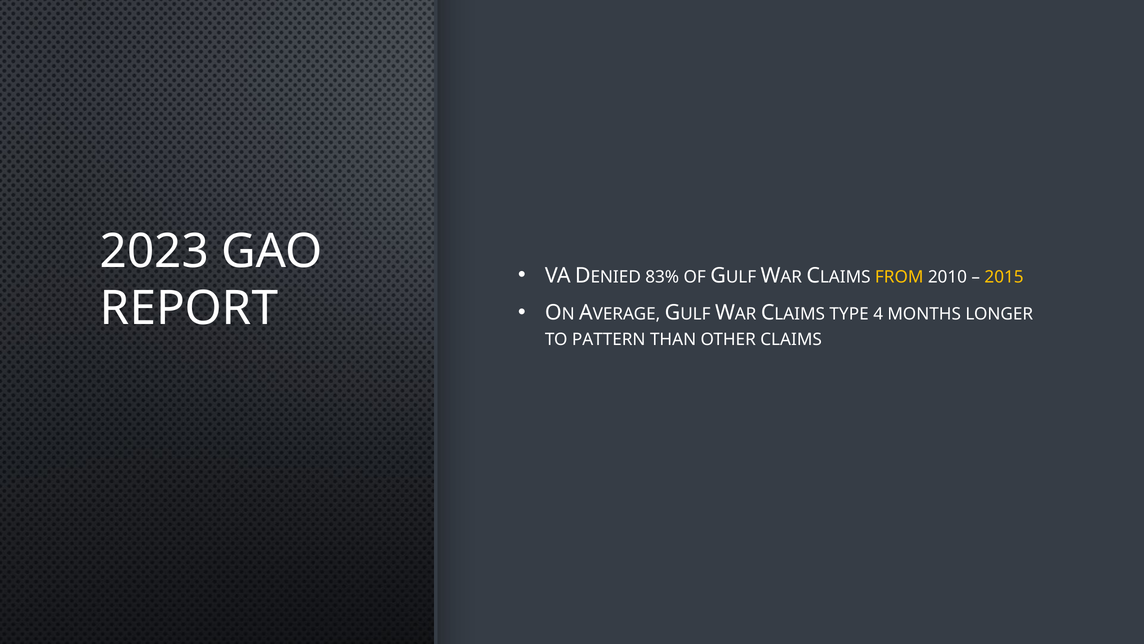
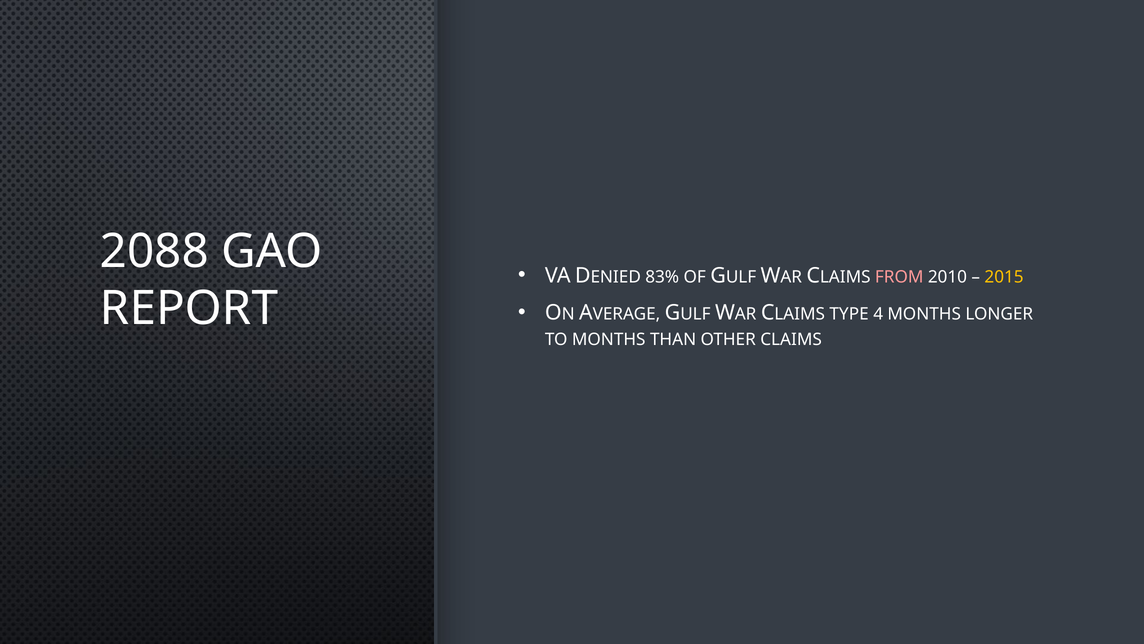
2023: 2023 -> 2088
FROM colour: yellow -> pink
TO PATTERN: PATTERN -> MONTHS
